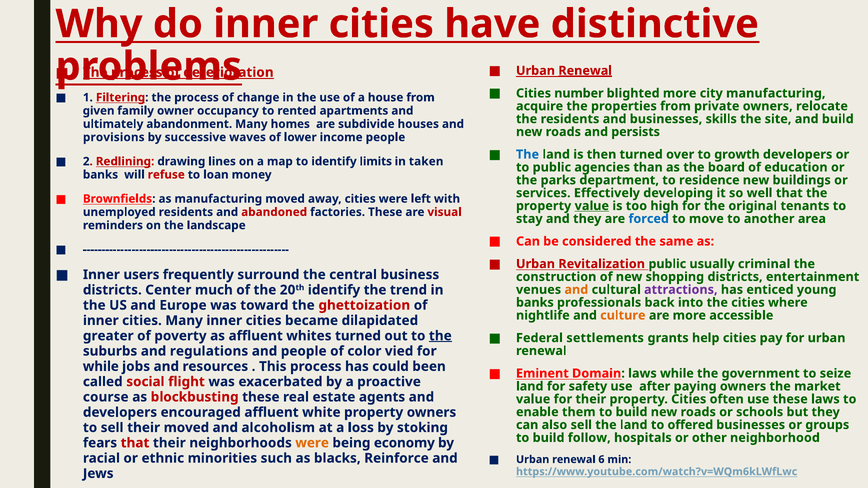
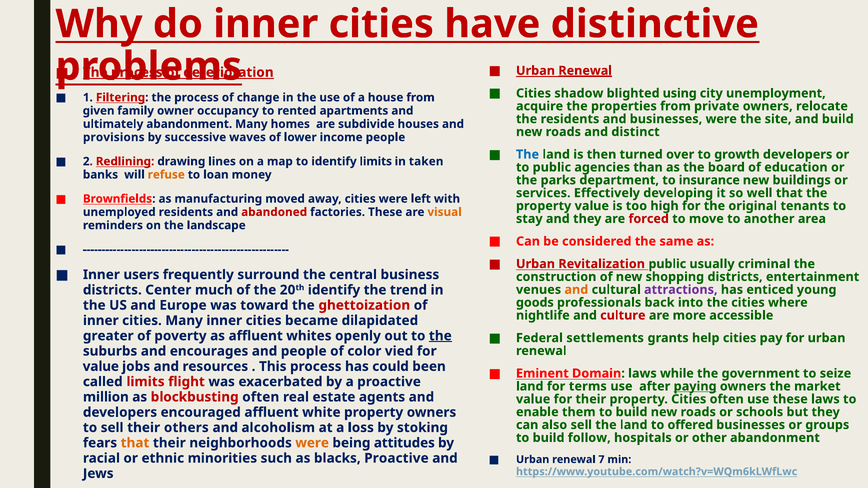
number: number -> shadow
blighted more: more -> using
city manufacturing: manufacturing -> unemployment
businesses skills: skills -> were
persists: persists -> distinct
refuse colour: red -> orange
residence: residence -> insurance
value at (592, 206) underline: present -> none
visual colour: red -> orange
forced colour: blue -> red
banks at (535, 303): banks -> goods
culture colour: orange -> red
whites turned: turned -> openly
regulations: regulations -> encourages
while at (101, 367): while -> value
called social: social -> limits
safety: safety -> terms
paying underline: none -> present
course: course -> million
blockbusting these: these -> often
their moved: moved -> others
other neighborhood: neighborhood -> abandonment
that at (135, 443) colour: red -> orange
economy: economy -> attitudes
6: 6 -> 7
blacks Reinforce: Reinforce -> Proactive
